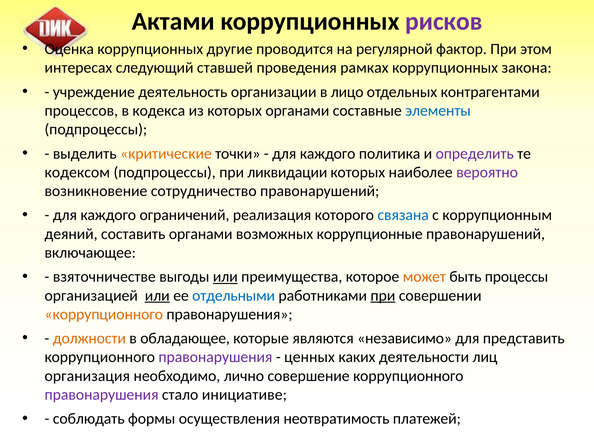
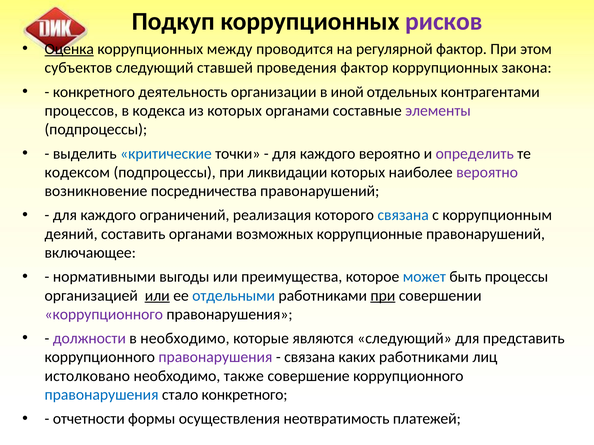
Актами: Актами -> Подкуп
Оценка underline: none -> present
другие: другие -> между
интересах: интересах -> субъектов
проведения рамках: рамках -> фактор
учреждение at (94, 92): учреждение -> конкретного
лицо: лицо -> иной
элементы colour: blue -> purple
критические colour: orange -> blue
каждого политика: политика -> вероятно
сотрудничество: сотрудничество -> посредничества
взяточничестве: взяточничестве -> нормативными
или at (225, 277) underline: present -> none
может colour: orange -> blue
коррупционного at (104, 315) colour: orange -> purple
должности colour: orange -> purple
в обладающее: обладающее -> необходимо
являются независимо: независимо -> следующий
ценных at (310, 358): ценных -> связана
каких деятельности: деятельности -> работниками
организация: организация -> истолковано
лично: лично -> также
правонарушения at (102, 395) colour: purple -> blue
стало инициативе: инициативе -> конкретного
соблюдать: соблюдать -> отчетности
